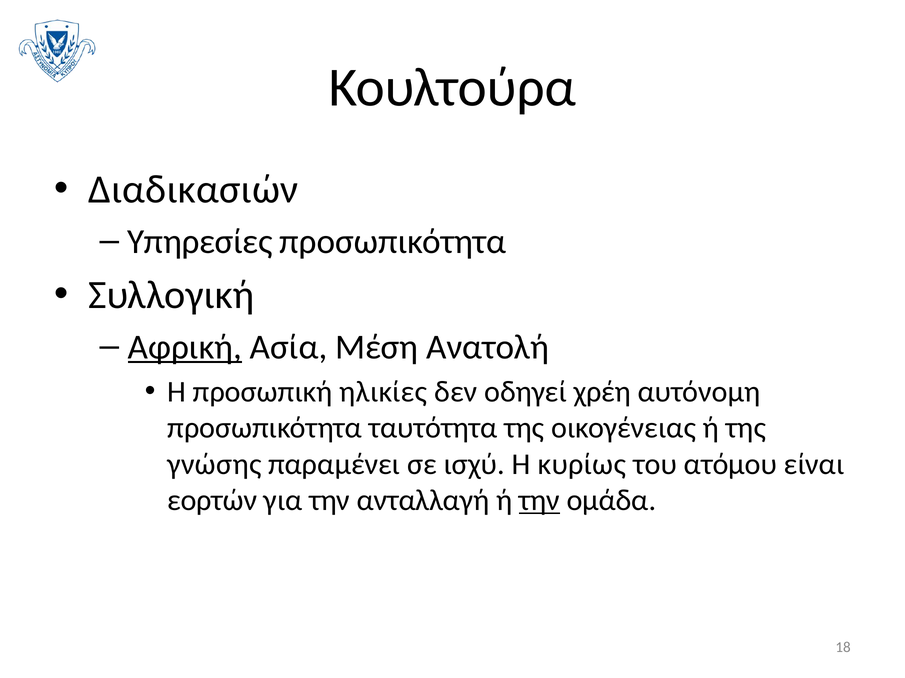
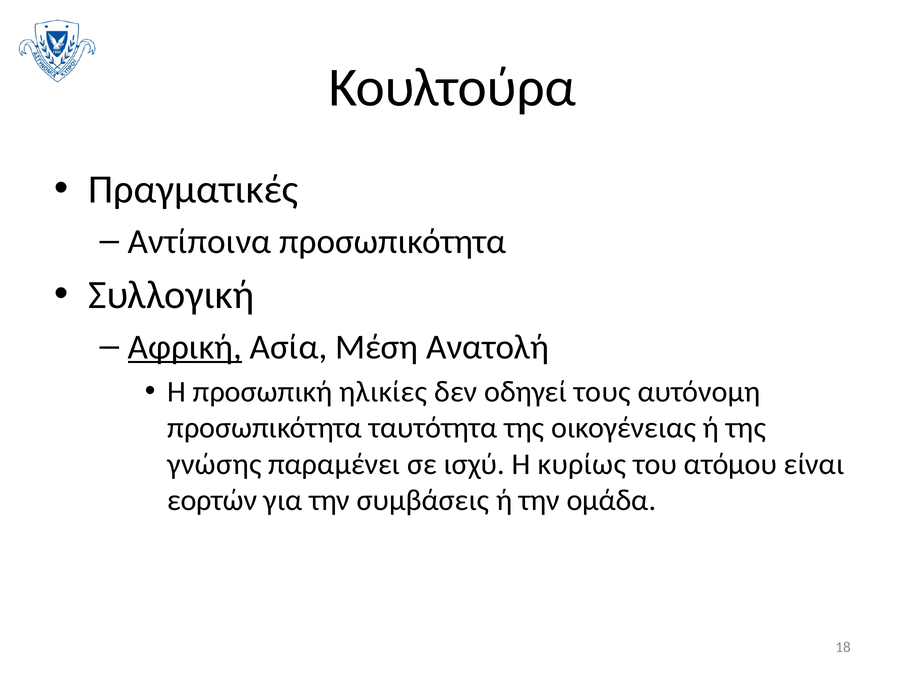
Διαδικασιών: Διαδικασιών -> Πραγματικές
Υπηρεσίες: Υπηρεσίες -> Αντίποινα
χρέη: χρέη -> τους
ανταλλαγή: ανταλλαγή -> συμβάσεις
την at (539, 501) underline: present -> none
